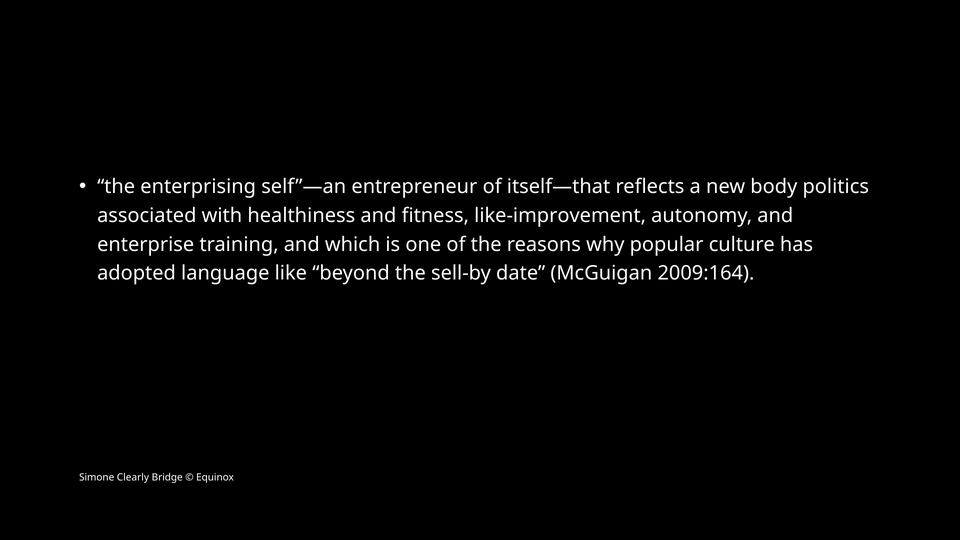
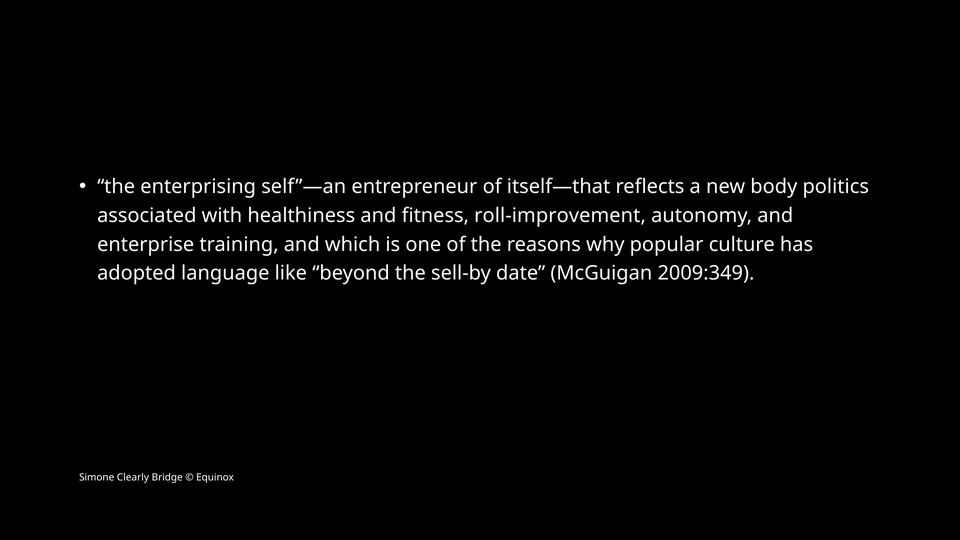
like-improvement: like-improvement -> roll-improvement
2009:164: 2009:164 -> 2009:349
